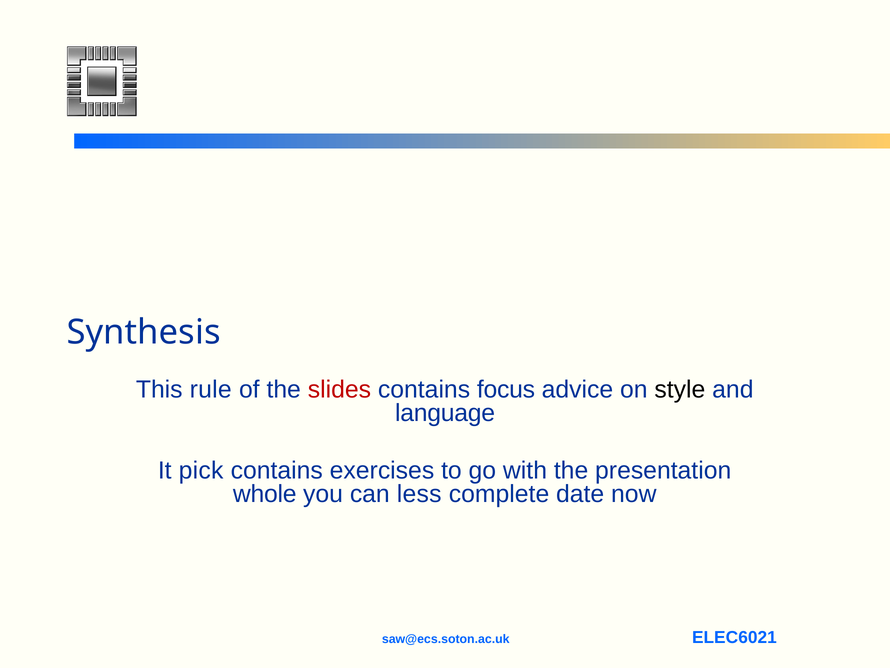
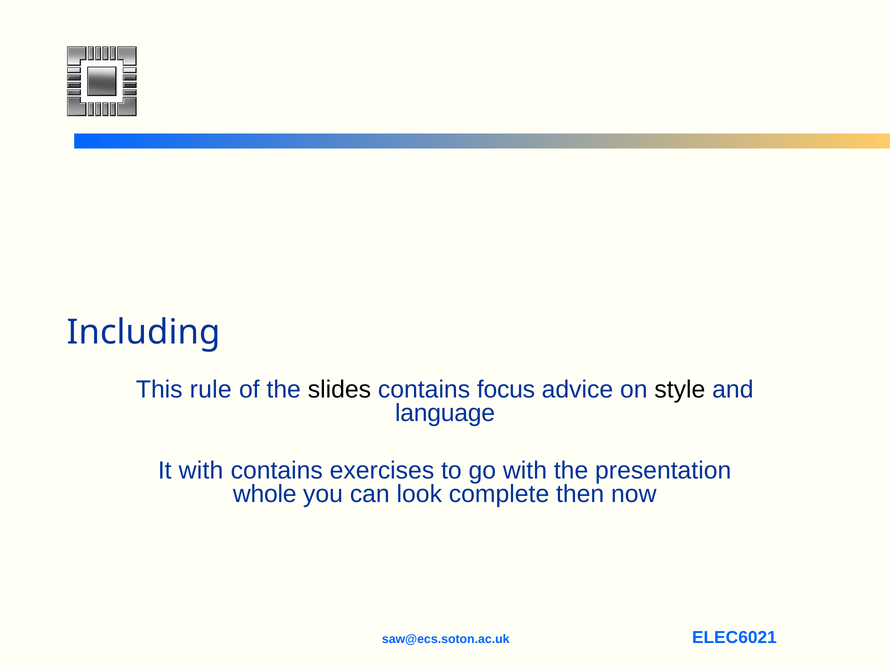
Synthesis: Synthesis -> Including
slides colour: red -> black
It pick: pick -> with
less: less -> look
date: date -> then
